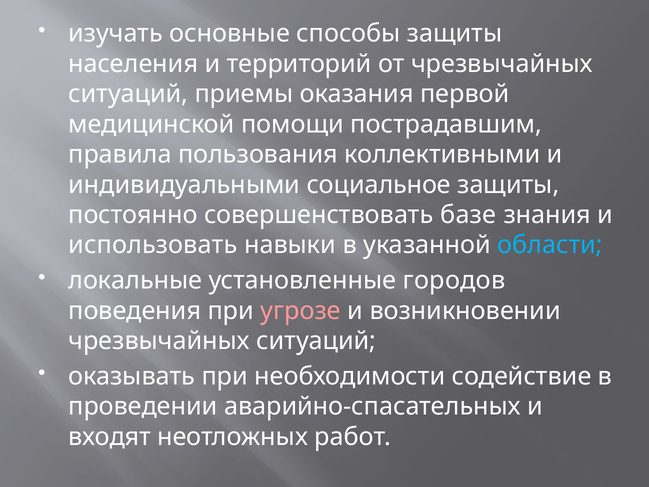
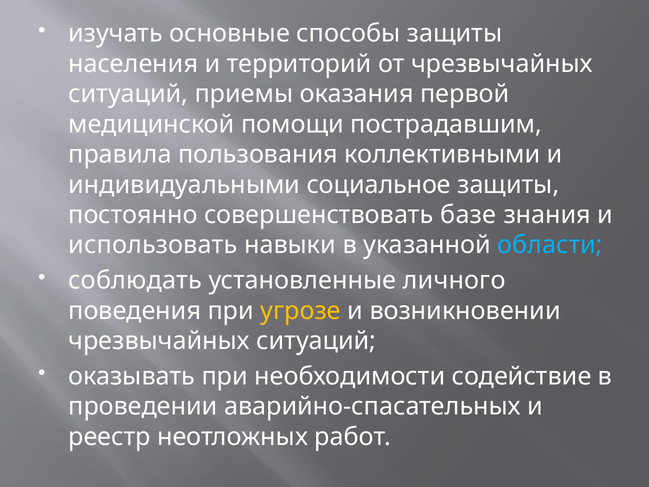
локальные: локальные -> соблюдать
городов: городов -> личного
угрозе colour: pink -> yellow
входят: входят -> реестр
